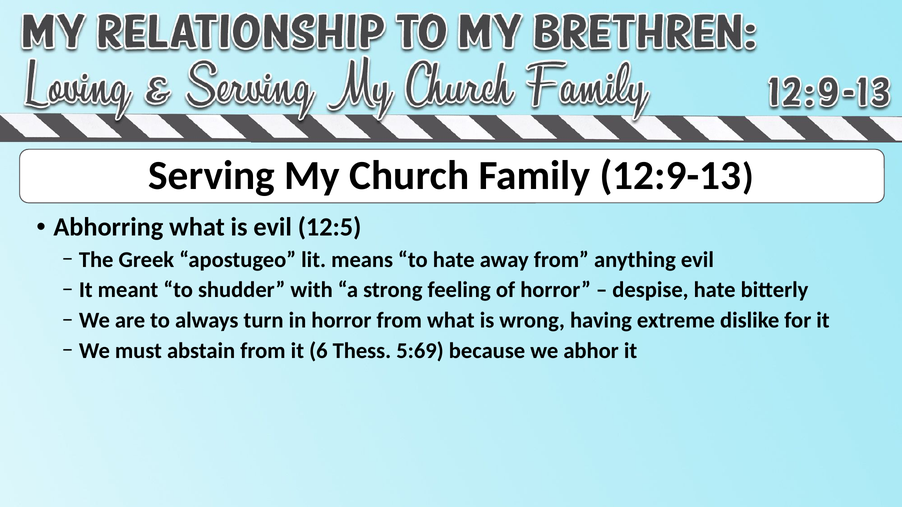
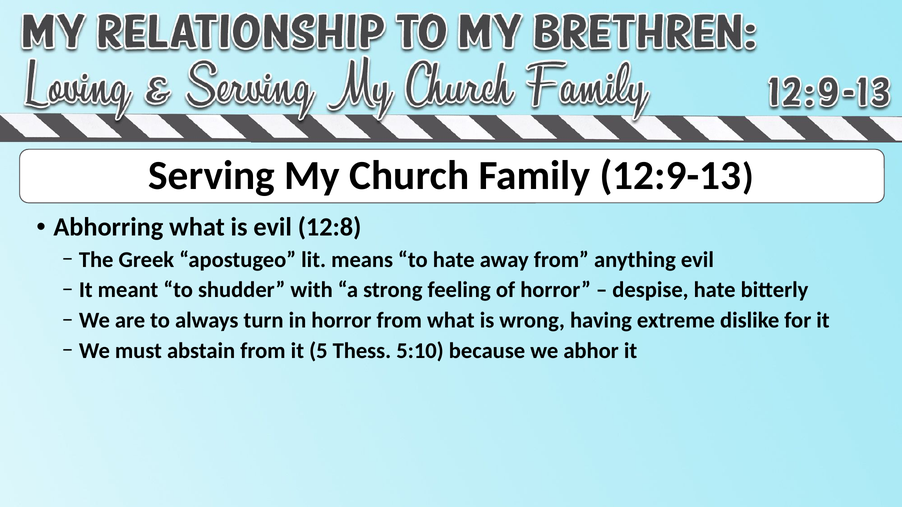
12:5: 12:5 -> 12:8
6: 6 -> 5
5:69: 5:69 -> 5:10
